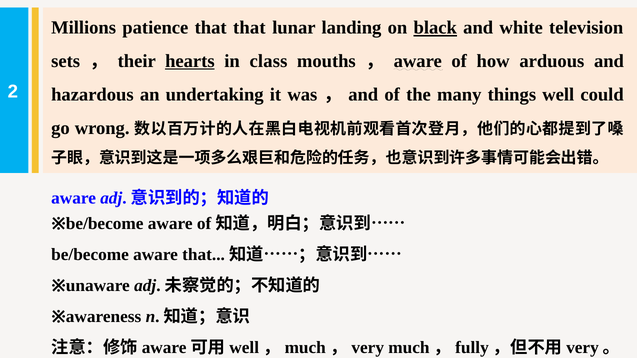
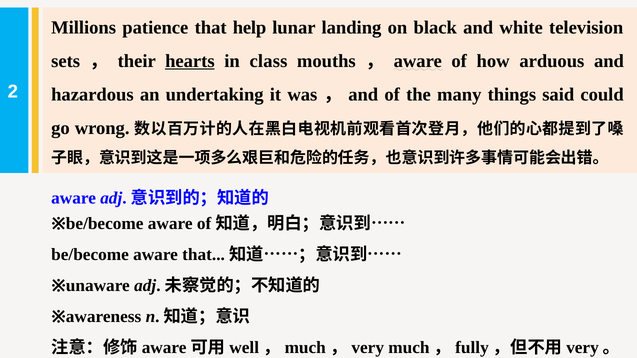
that that: that -> help
black underline: present -> none
well: well -> said
